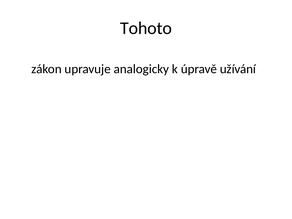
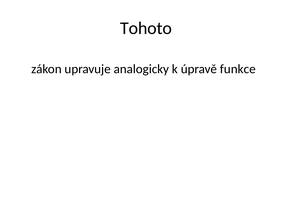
užívání: užívání -> funkce
